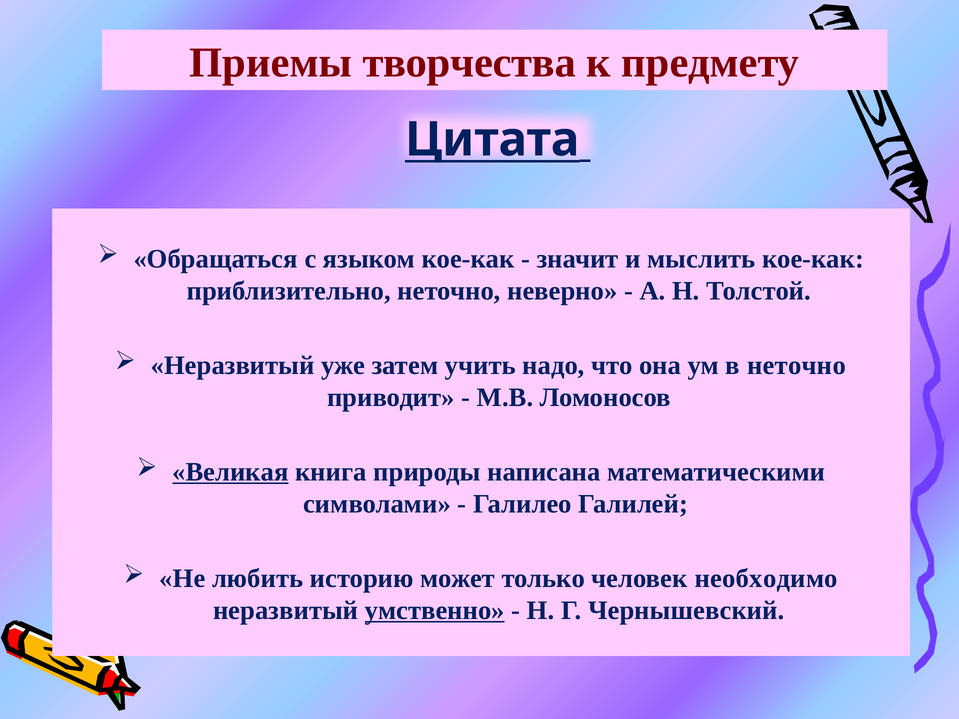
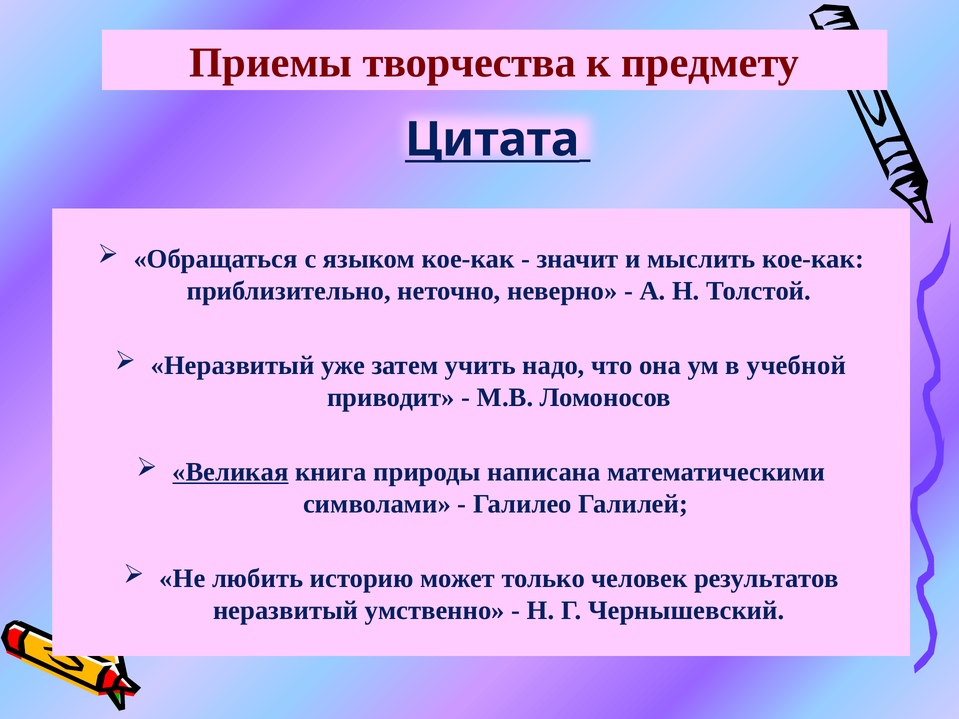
в неточно: неточно -> учебной
необходимо: необходимо -> результатов
умственно underline: present -> none
